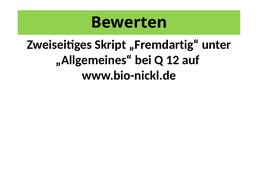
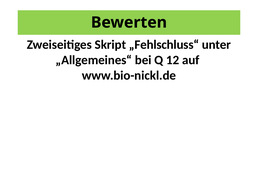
„Fremdartig“: „Fremdartig“ -> „Fehlschluss“
